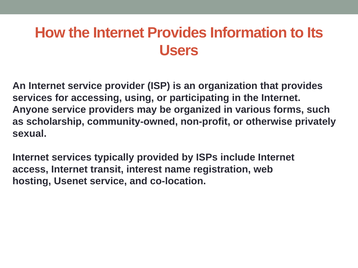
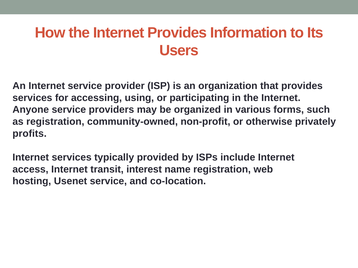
as scholarship: scholarship -> registration
sexual: sexual -> profits
